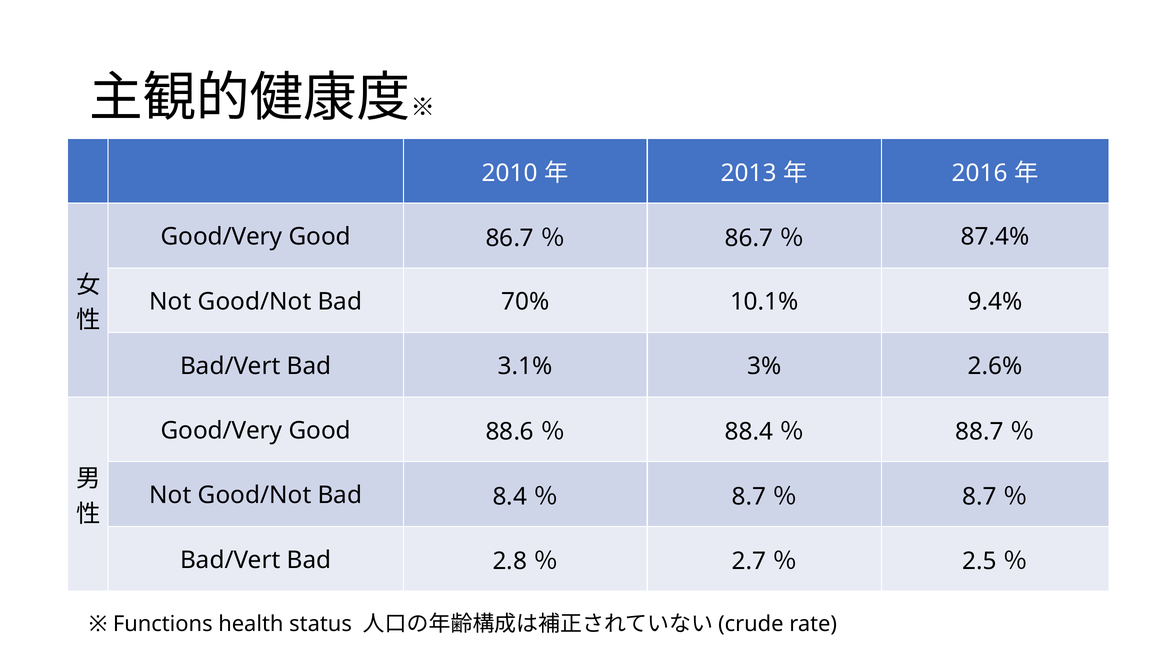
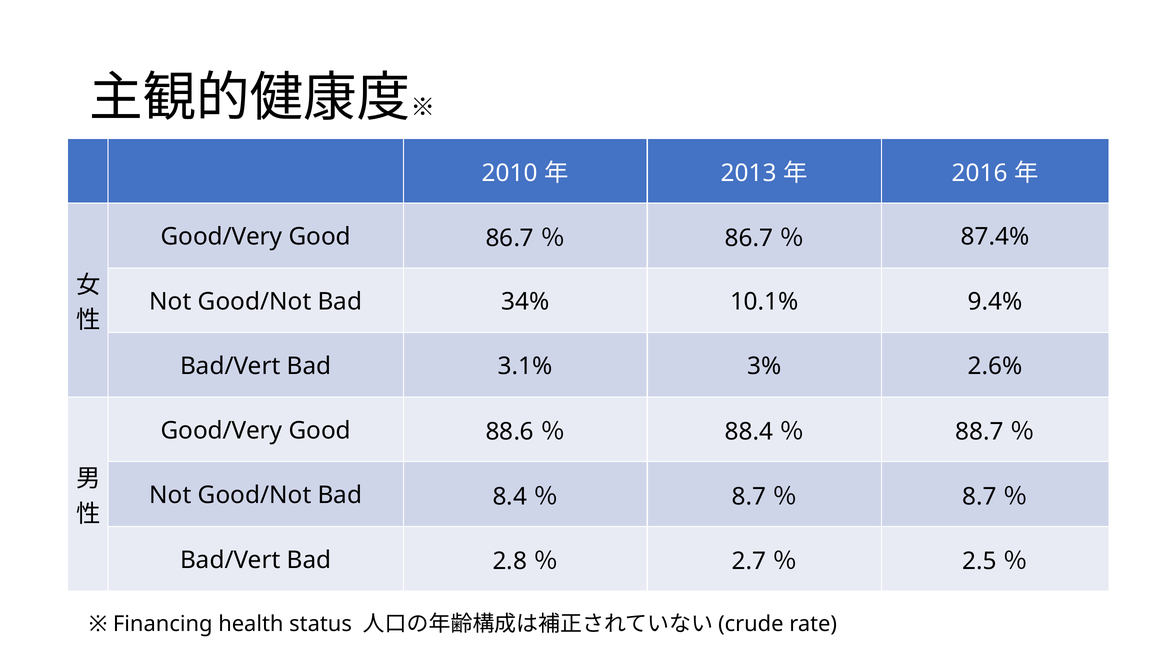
70%: 70% -> 34%
Functions: Functions -> Financing
